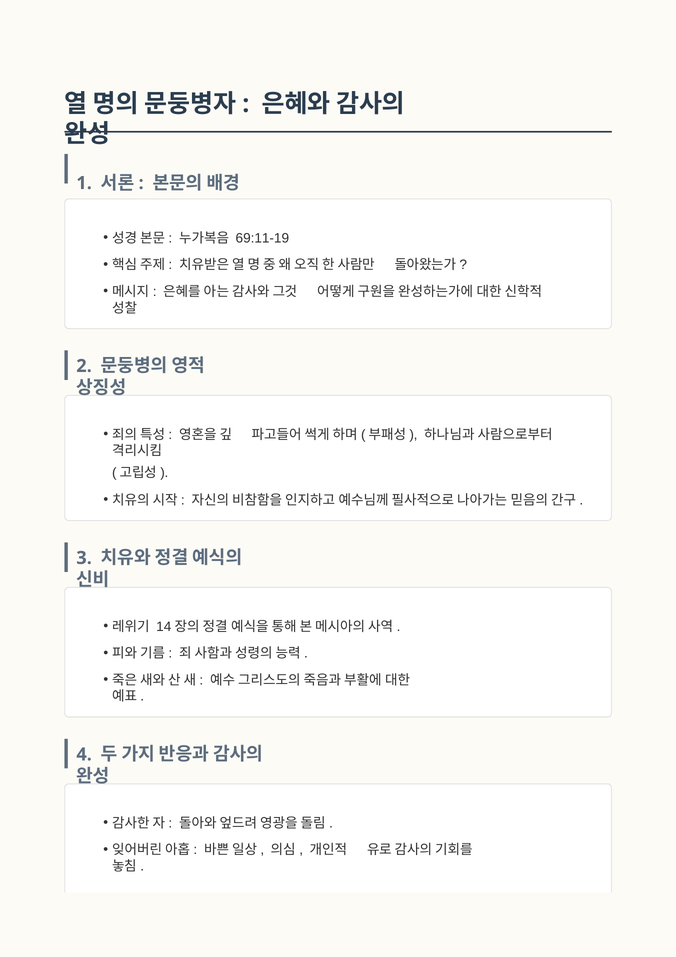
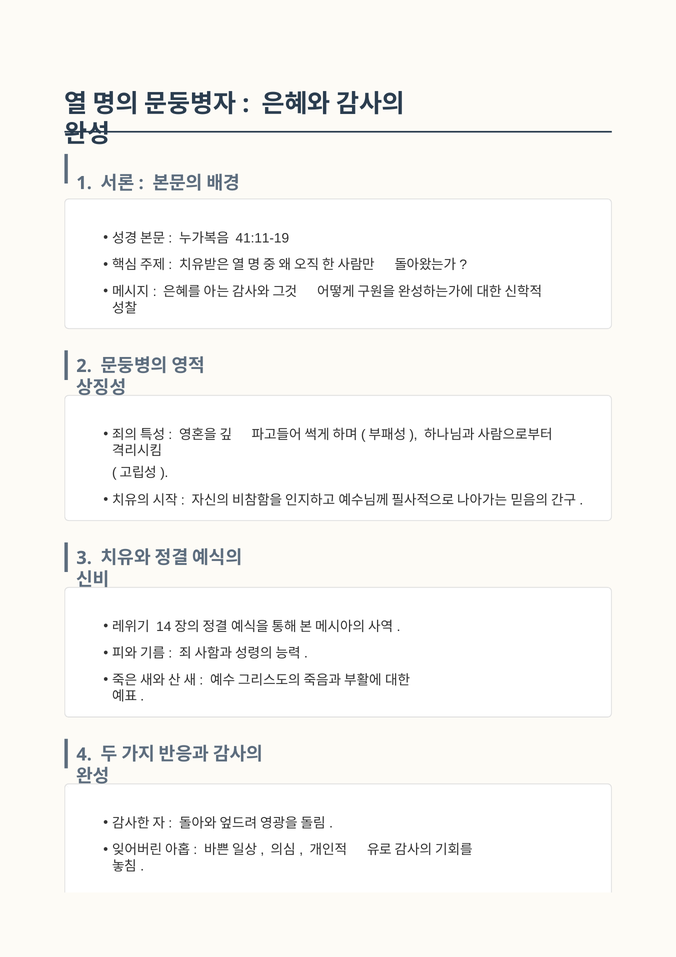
69:11-19: 69:11-19 -> 41:11-19
